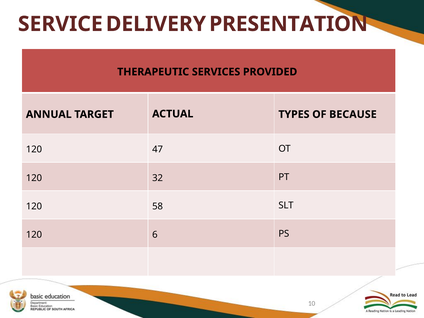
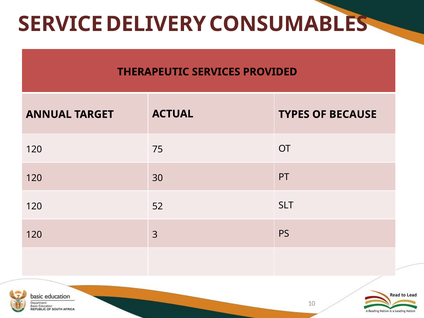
PRESENTATION: PRESENTATION -> CONSUMABLES
47: 47 -> 75
32: 32 -> 30
58: 58 -> 52
6: 6 -> 3
